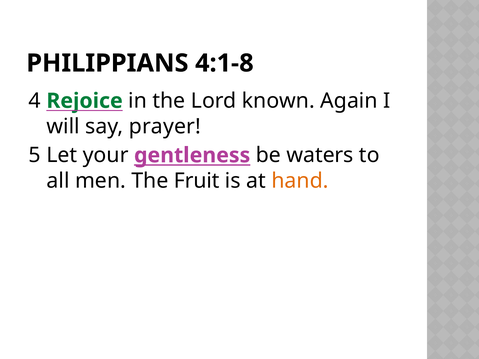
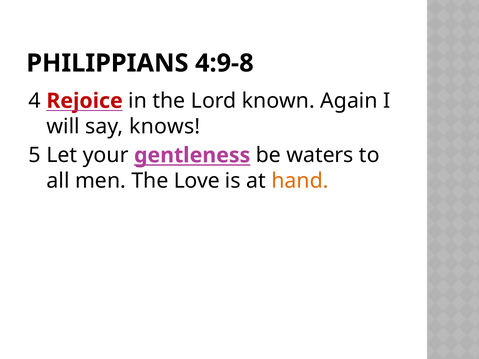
4:1-8: 4:1-8 -> 4:9-8
Rejoice colour: green -> red
prayer: prayer -> knows
Fruit: Fruit -> Love
